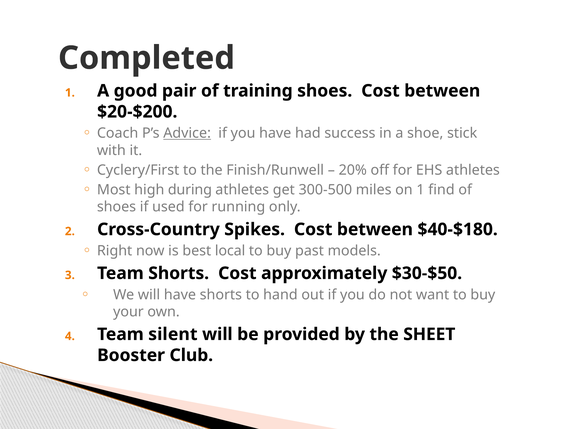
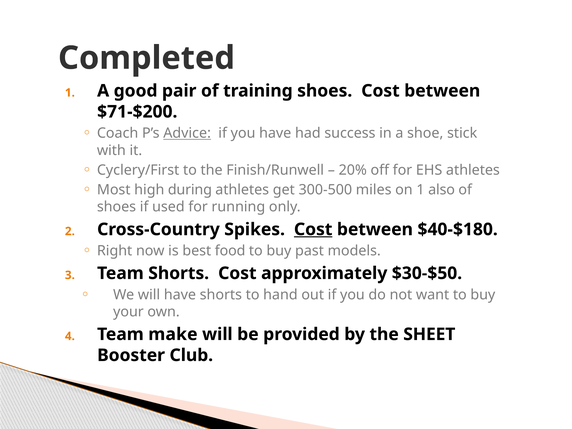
$20-$200: $20-$200 -> $71-$200
find: find -> also
Cost at (313, 229) underline: none -> present
local: local -> food
silent: silent -> make
